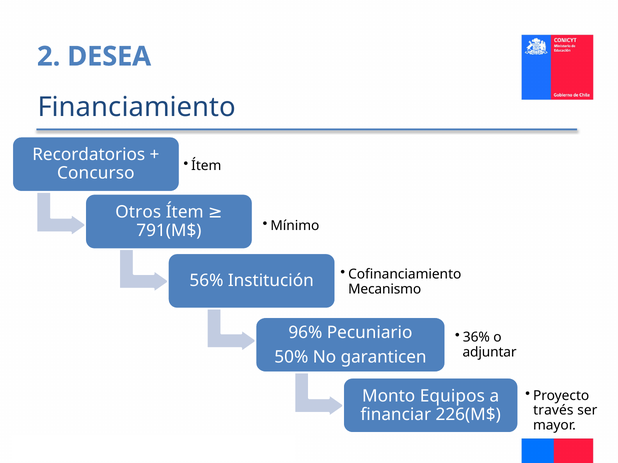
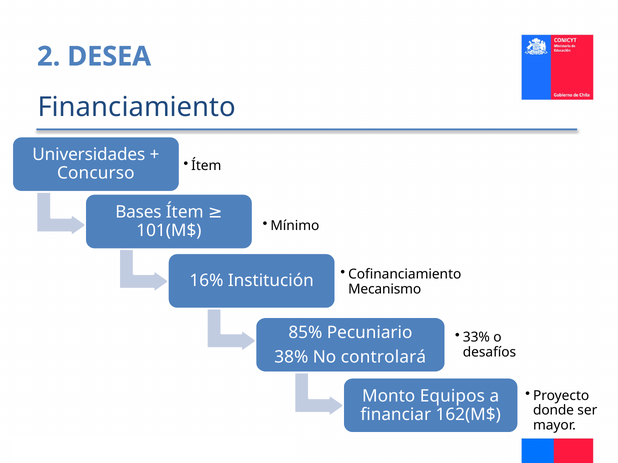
Recordatorios: Recordatorios -> Universidades
Otros: Otros -> Bases
791(M$: 791(M$ -> 101(M$
56%: 56% -> 16%
96%: 96% -> 85%
36%: 36% -> 33%
adjuntar: adjuntar -> desafíos
50%: 50% -> 38%
garanticen: garanticen -> controlará
través: través -> donde
226(M$: 226(M$ -> 162(M$
